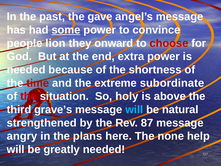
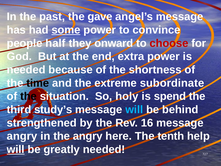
lion: lion -> half
time colour: red -> black
the at (29, 96) colour: red -> black
above: above -> spend
grave’s: grave’s -> study’s
natural: natural -> behind
87: 87 -> 16
the plans: plans -> angry
none: none -> tenth
will at (16, 149) underline: none -> present
